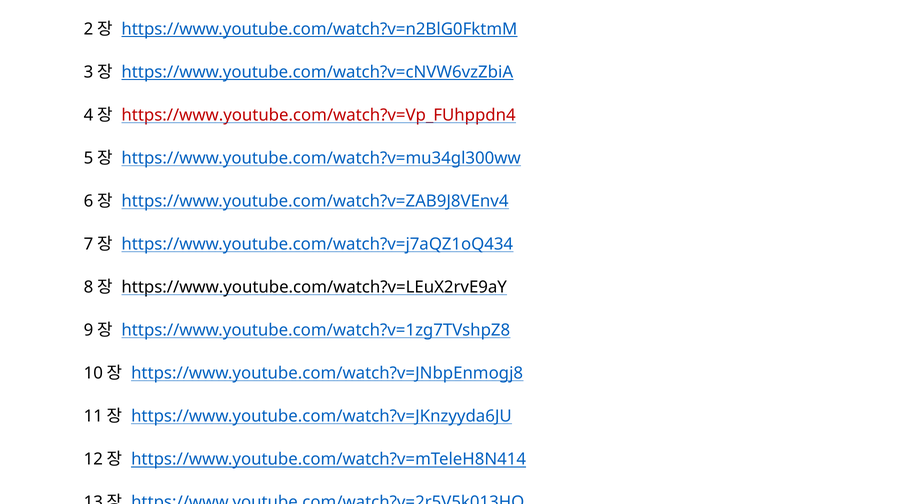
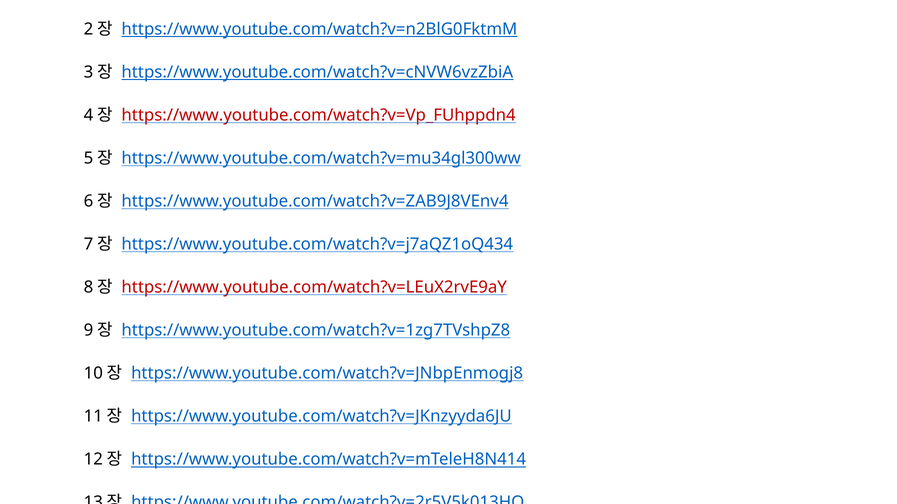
https://www.youtube.com/watch?v=LEuX2rvE9aY colour: black -> red
